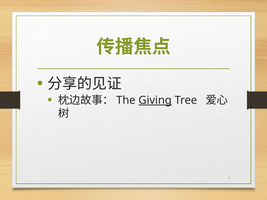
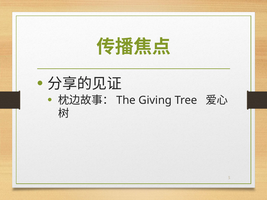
Giving underline: present -> none
